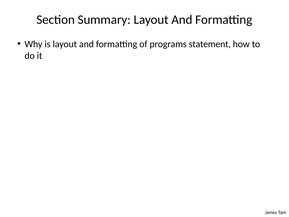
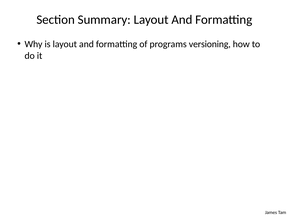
statement: statement -> versioning
